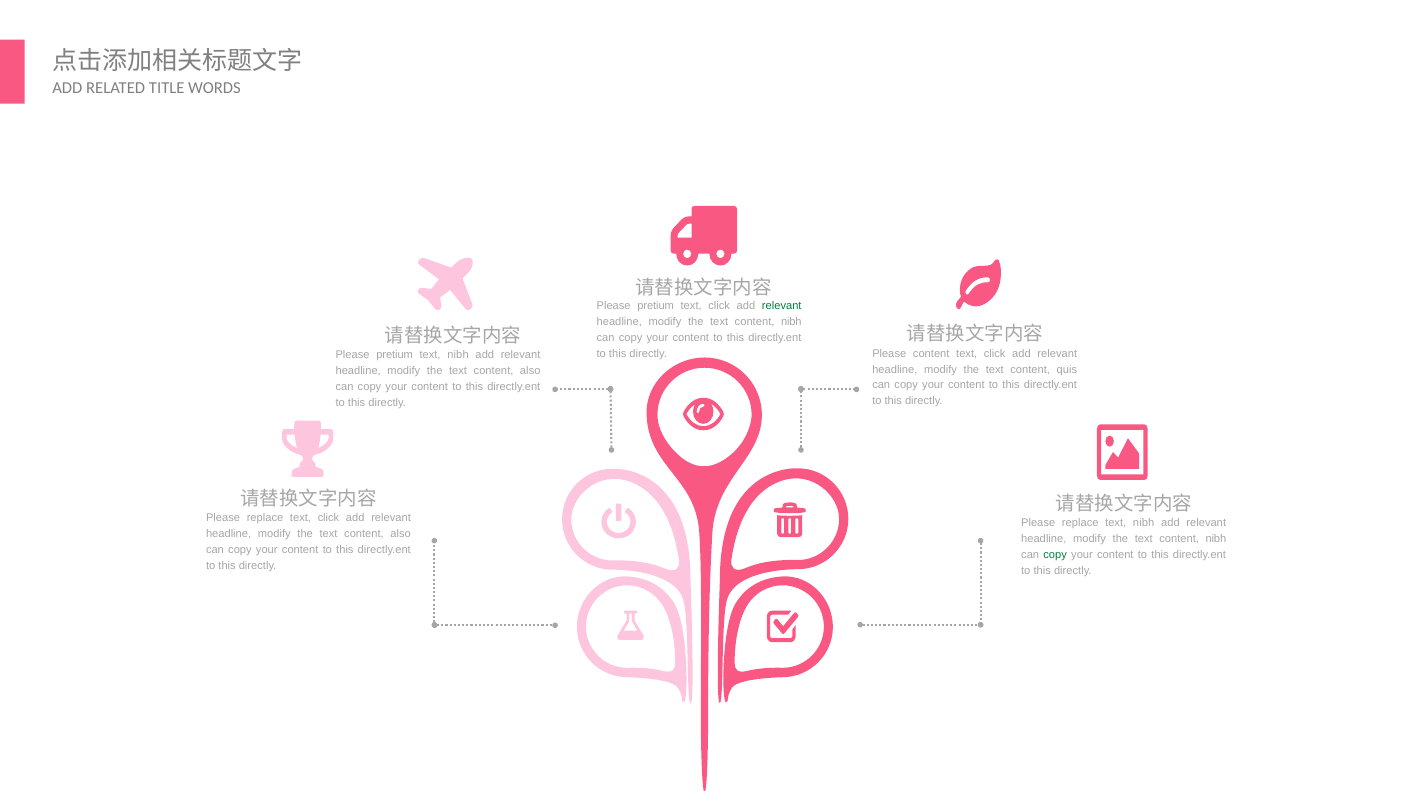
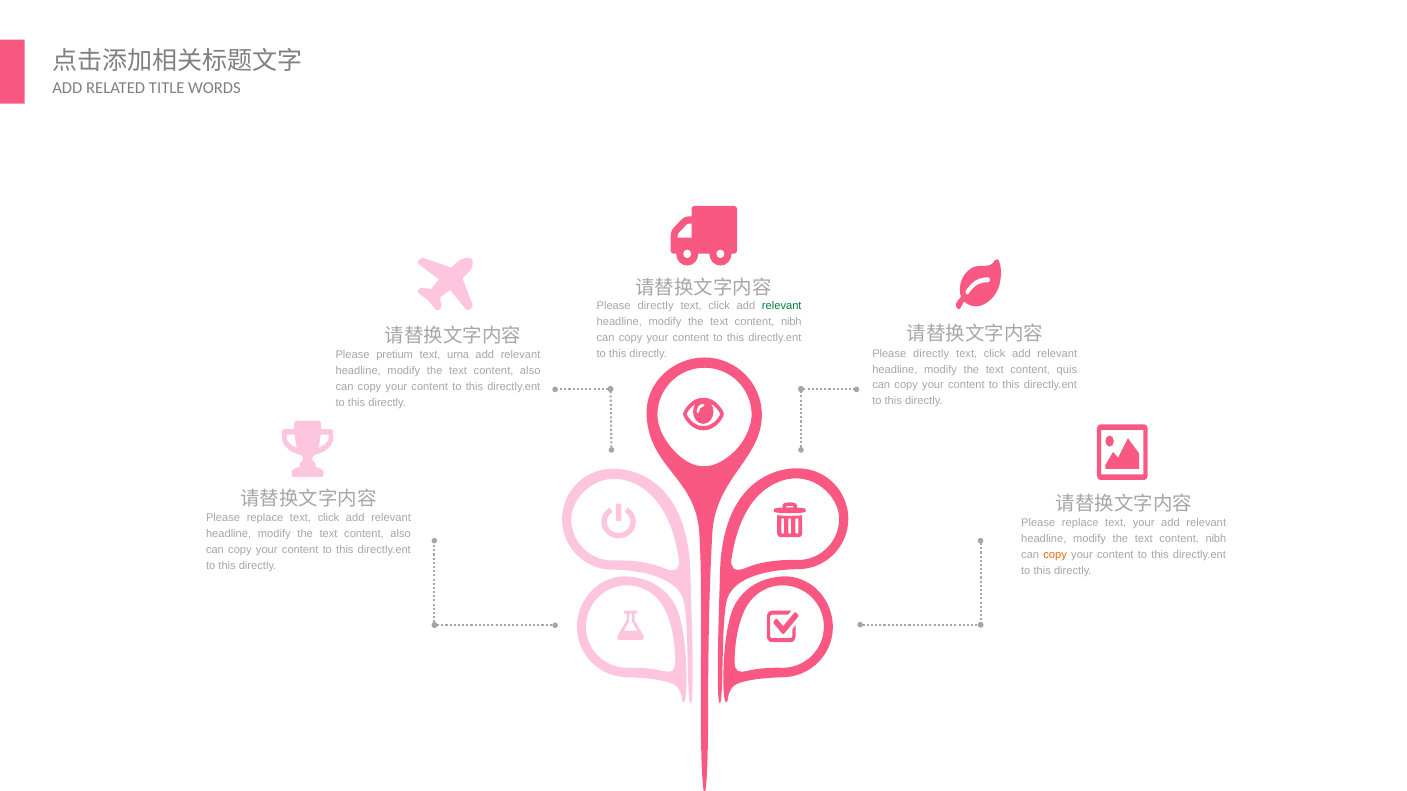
pretium at (656, 306): pretium -> directly
content at (931, 354): content -> directly
nibh at (458, 355): nibh -> urna
replace text nibh: nibh -> your
copy at (1055, 555) colour: green -> orange
